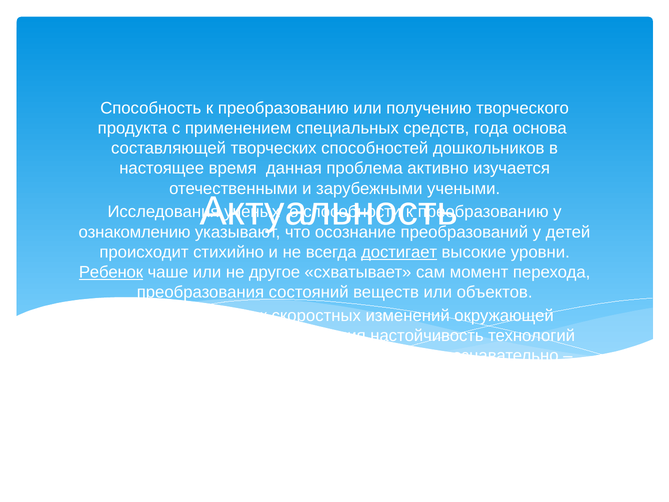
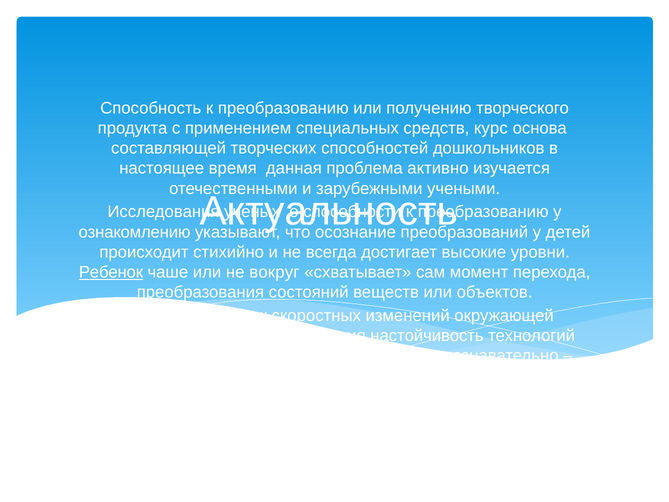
года: года -> курс
достигает underline: present -> none
не другое: другое -> вокруг
